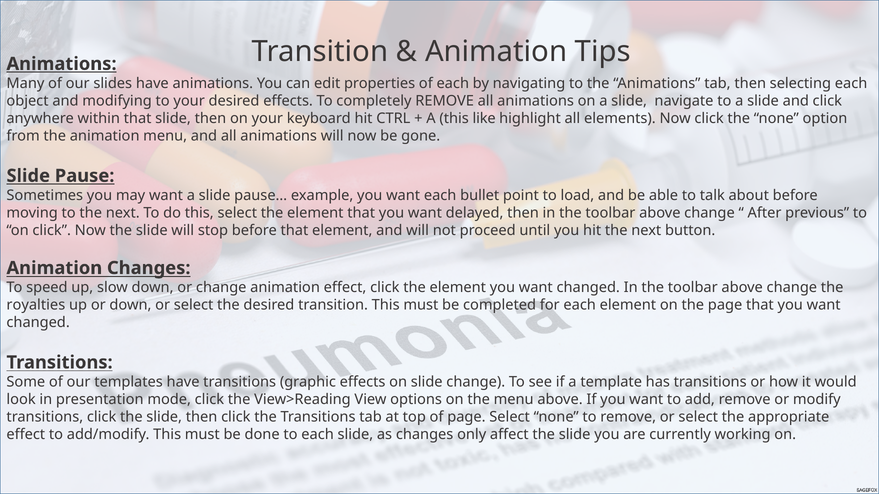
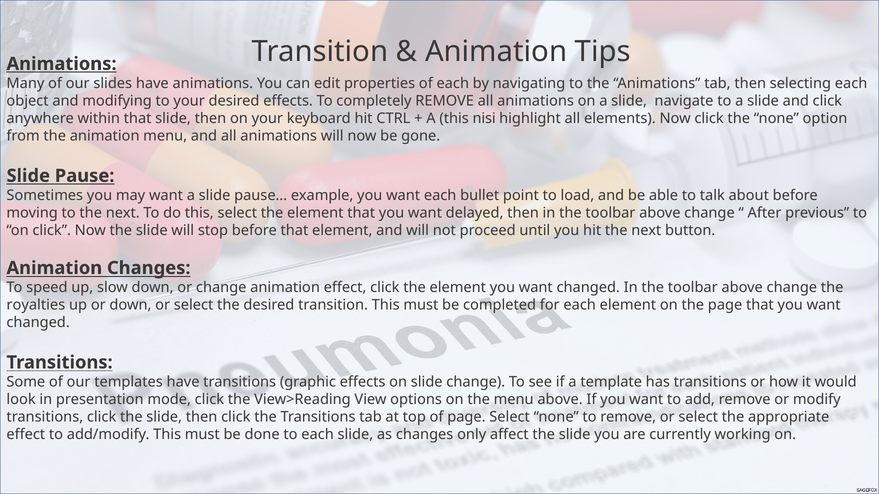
like: like -> nisi
